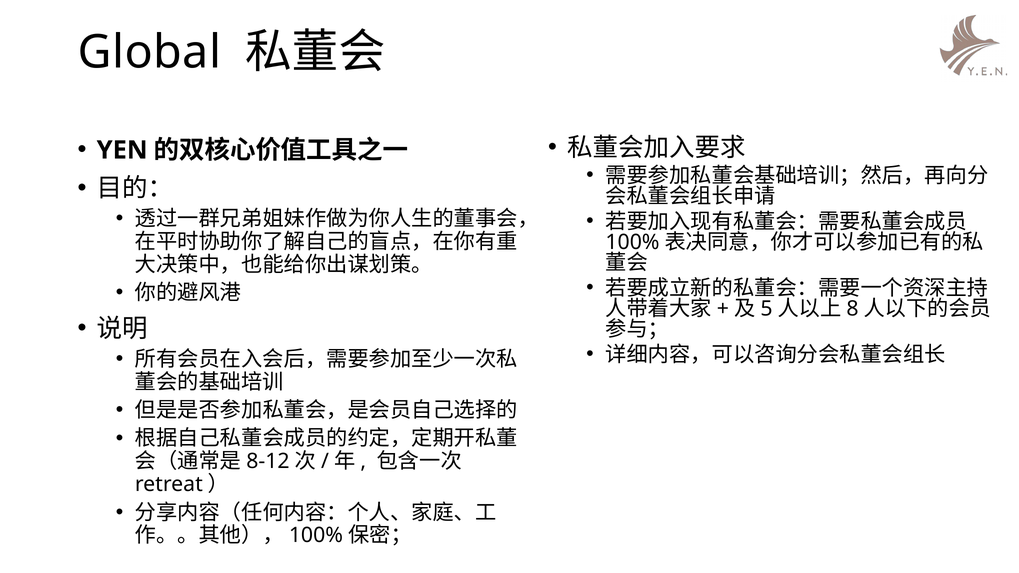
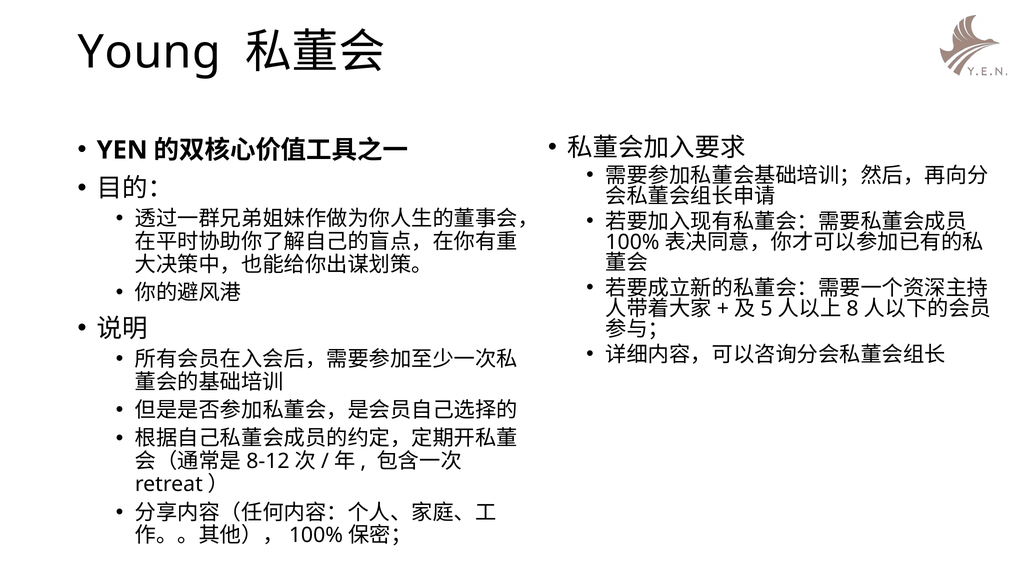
Global: Global -> Young
